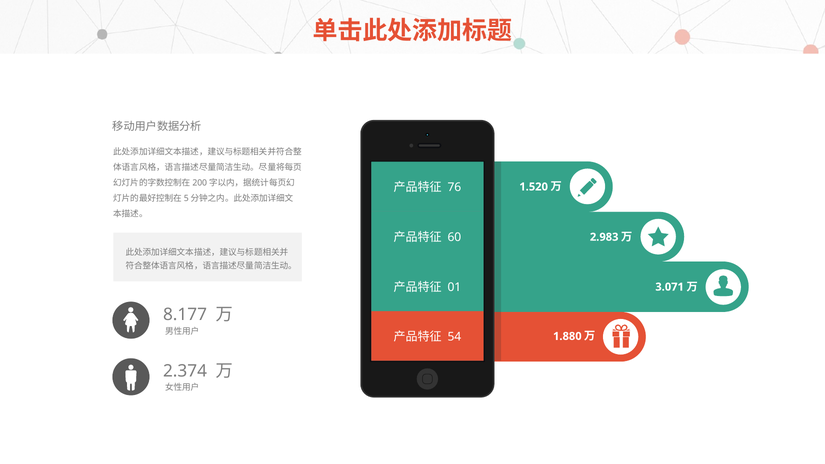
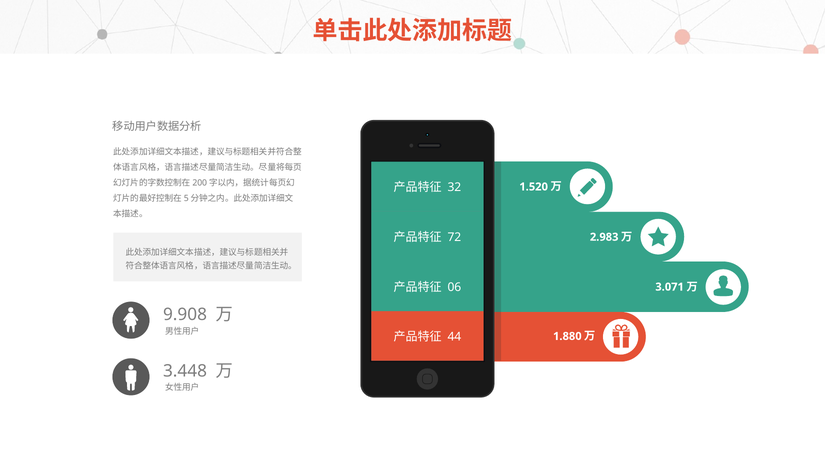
76: 76 -> 32
60: 60 -> 72
01: 01 -> 06
8.177: 8.177 -> 9.908
54: 54 -> 44
2.374: 2.374 -> 3.448
